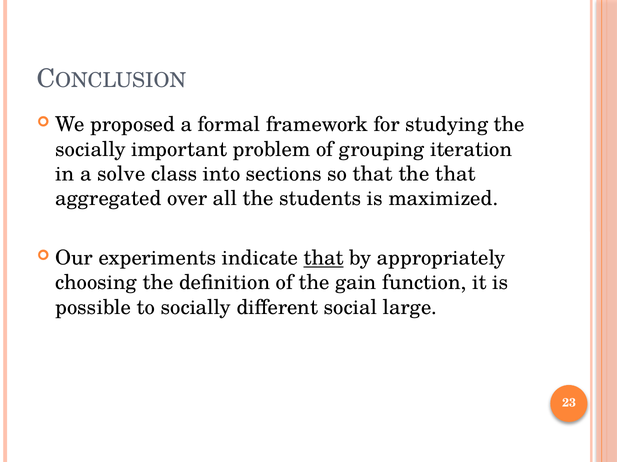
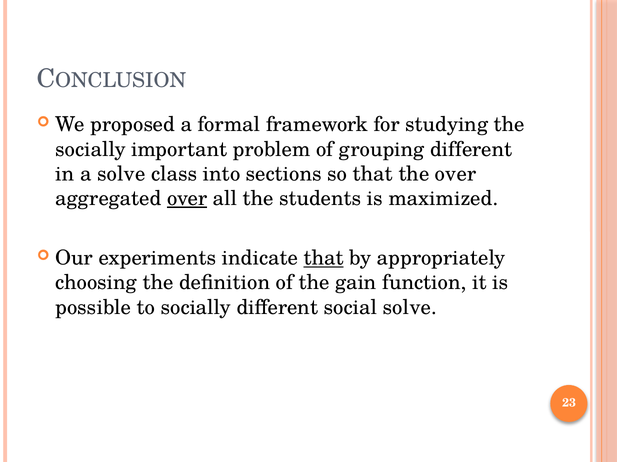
grouping iteration: iteration -> different
the that: that -> over
over at (187, 199) underline: none -> present
social large: large -> solve
